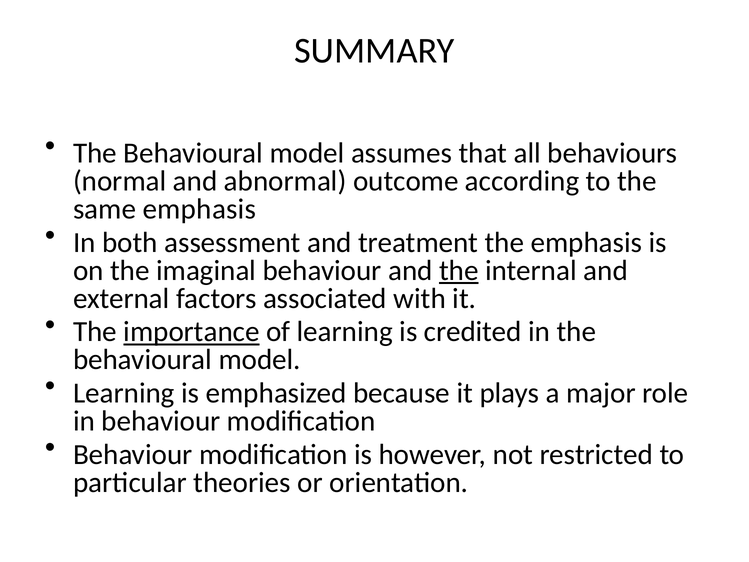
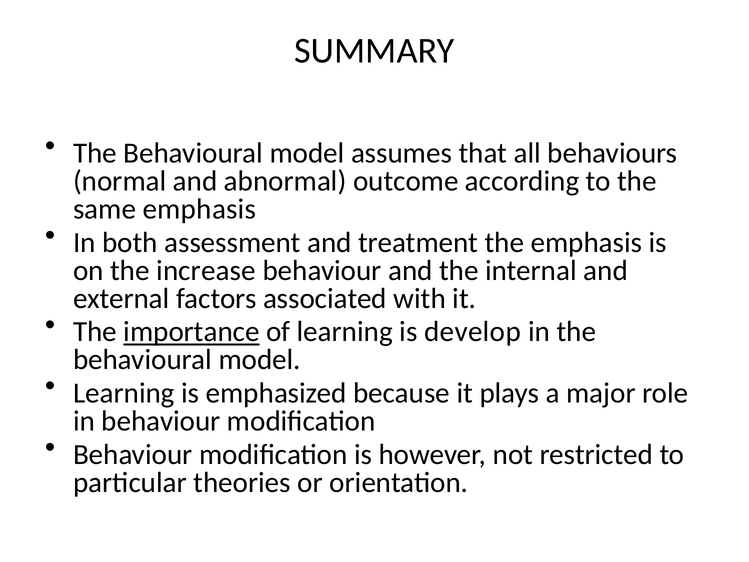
imaginal: imaginal -> increase
the at (459, 270) underline: present -> none
credited: credited -> develop
